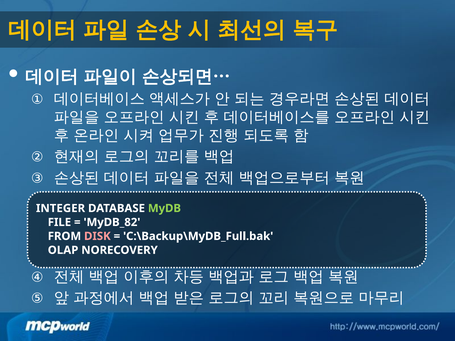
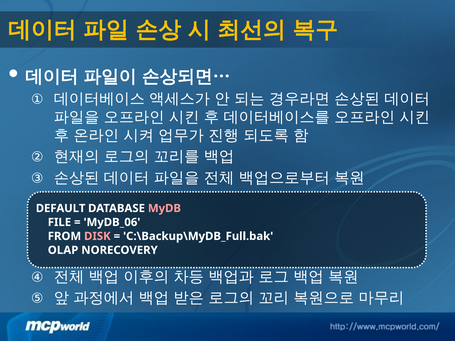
INTEGER: INTEGER -> DEFAULT
MyDB colour: light green -> pink
MyDB_82: MyDB_82 -> MyDB_06
